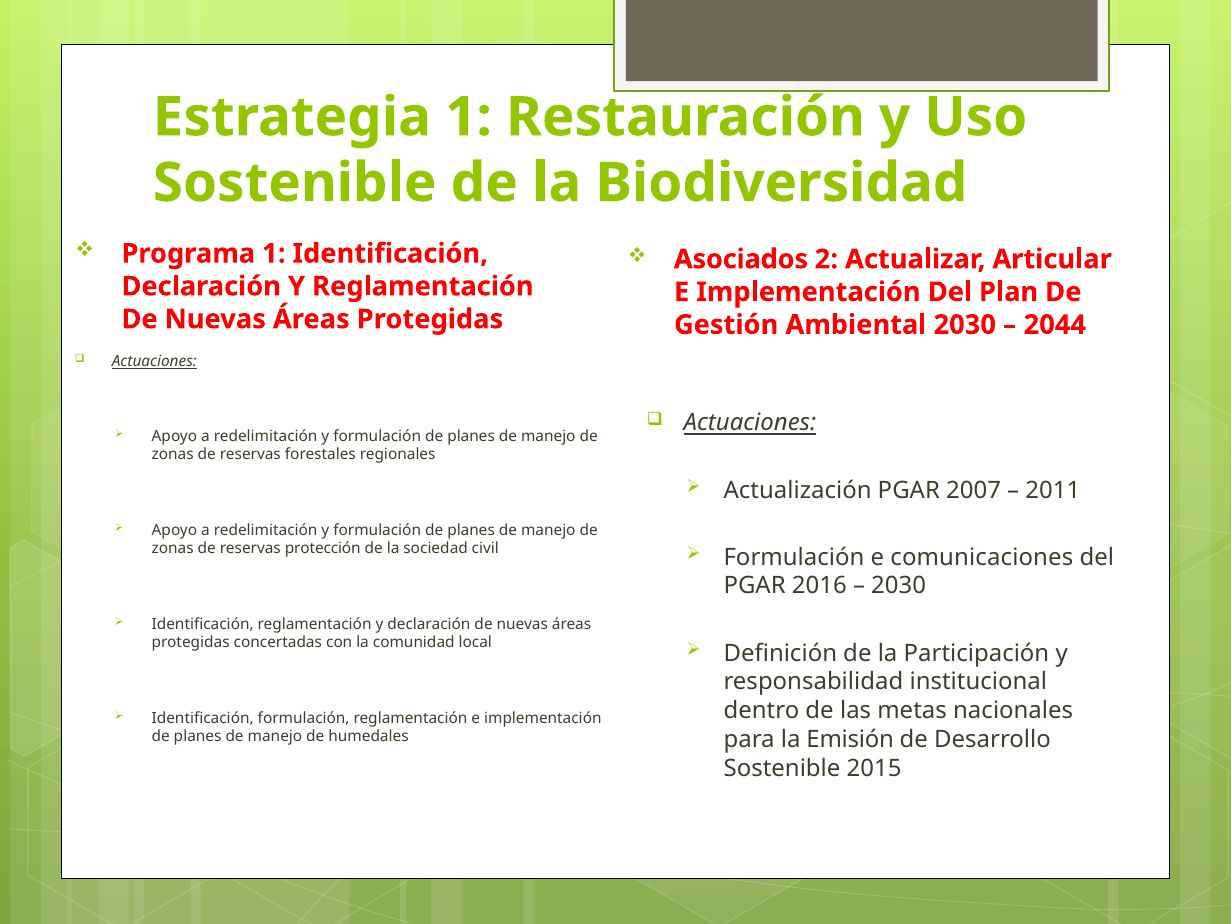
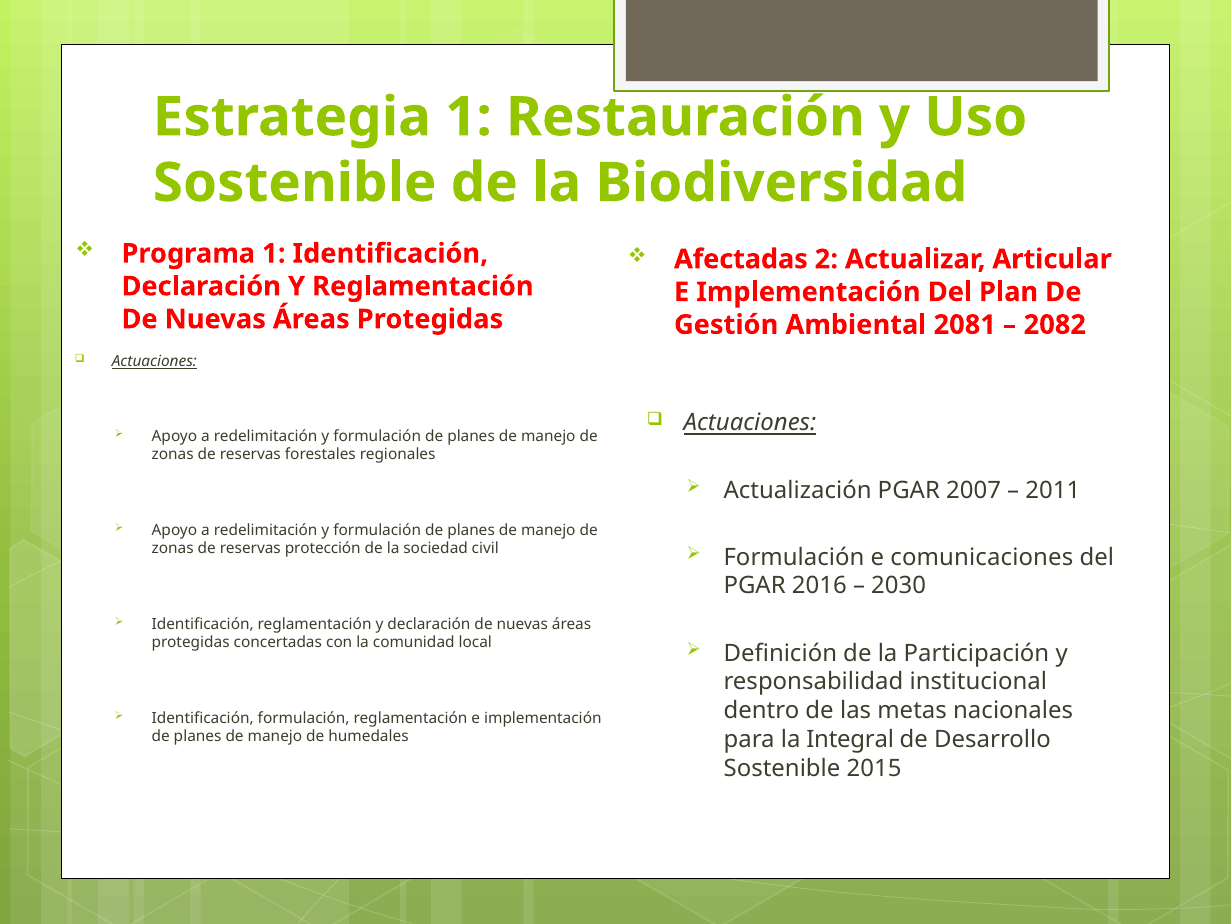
Asociados: Asociados -> Afectadas
Ambiental 2030: 2030 -> 2081
2044: 2044 -> 2082
Emisión: Emisión -> Integral
